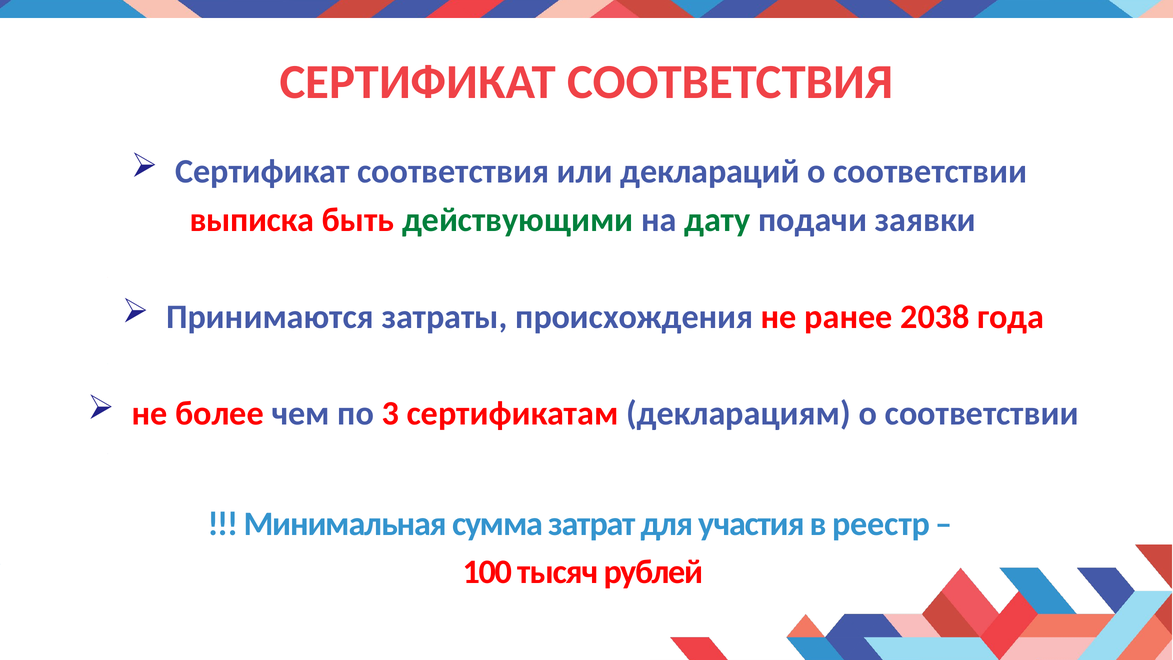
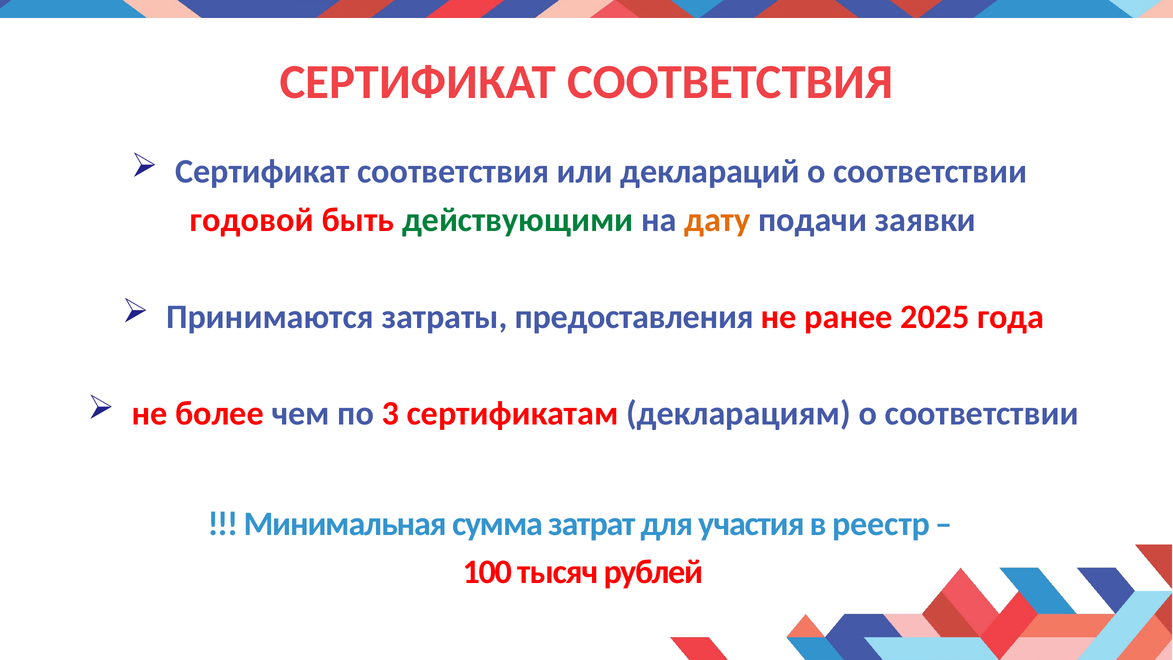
выписка: выписка -> годовой
дату colour: green -> orange
происхождения: происхождения -> предоставления
2038: 2038 -> 2025
